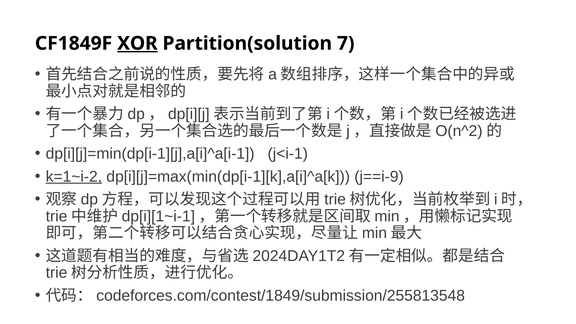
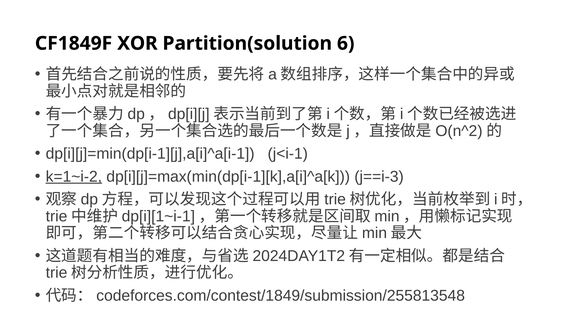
XOR underline: present -> none
7: 7 -> 6
j==i-9: j==i-9 -> j==i-3
